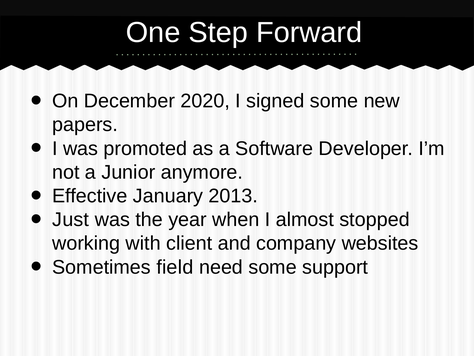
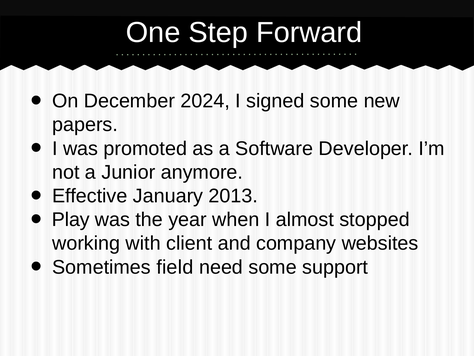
2020: 2020 -> 2024
Just: Just -> Play
